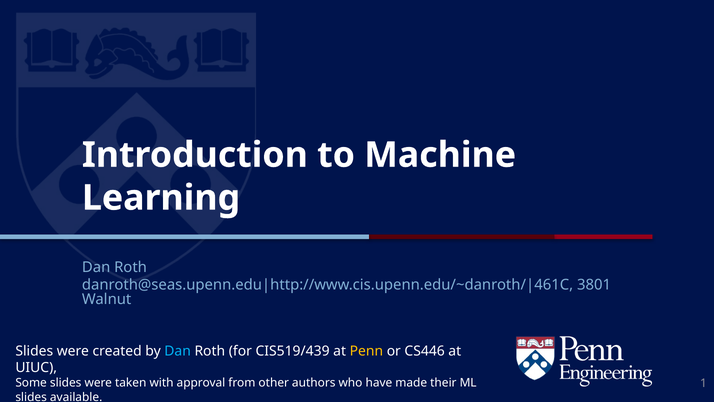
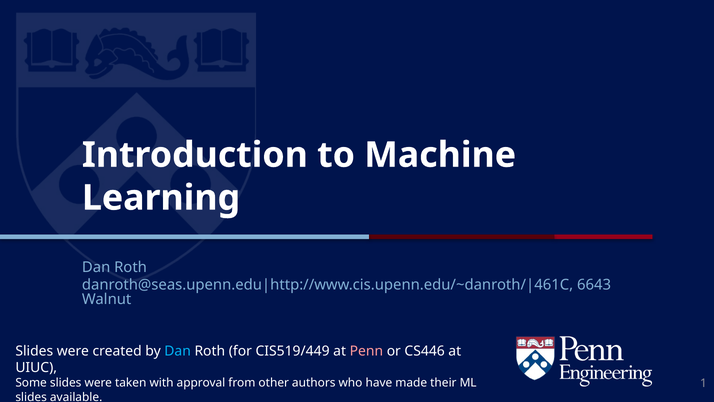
3801: 3801 -> 6643
CIS519/439: CIS519/439 -> CIS519/449
Penn colour: yellow -> pink
